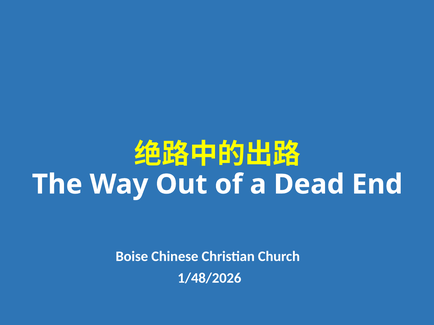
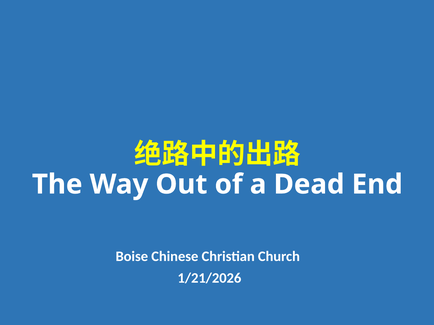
1/48/2026: 1/48/2026 -> 1/21/2026
